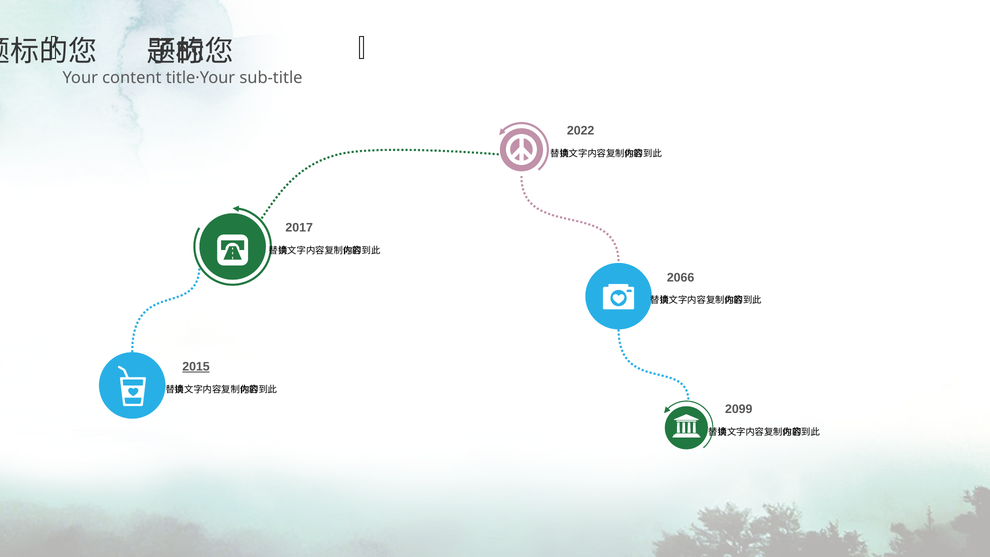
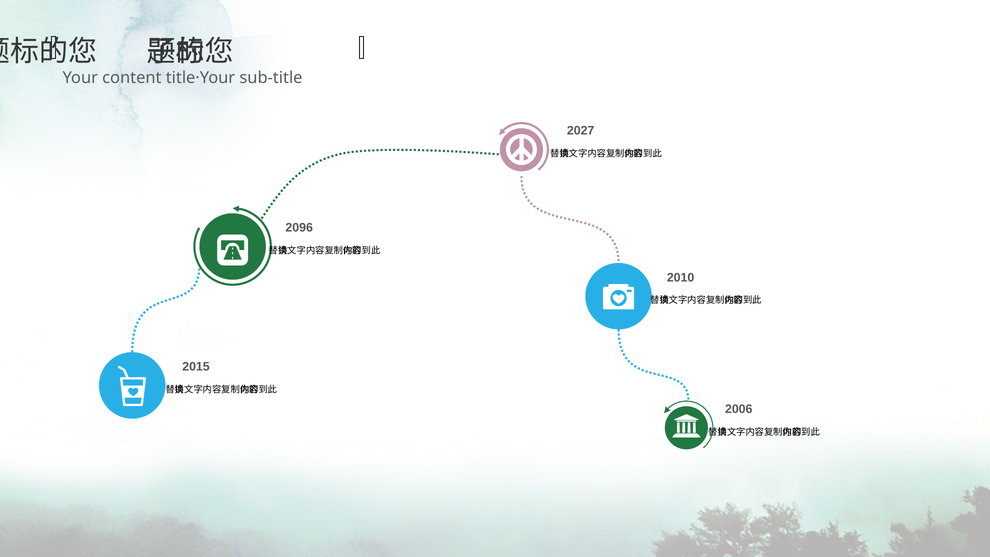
2022: 2022 -> 2027
2017: 2017 -> 2096
2066: 2066 -> 2010
2015 underline: present -> none
2099: 2099 -> 2006
